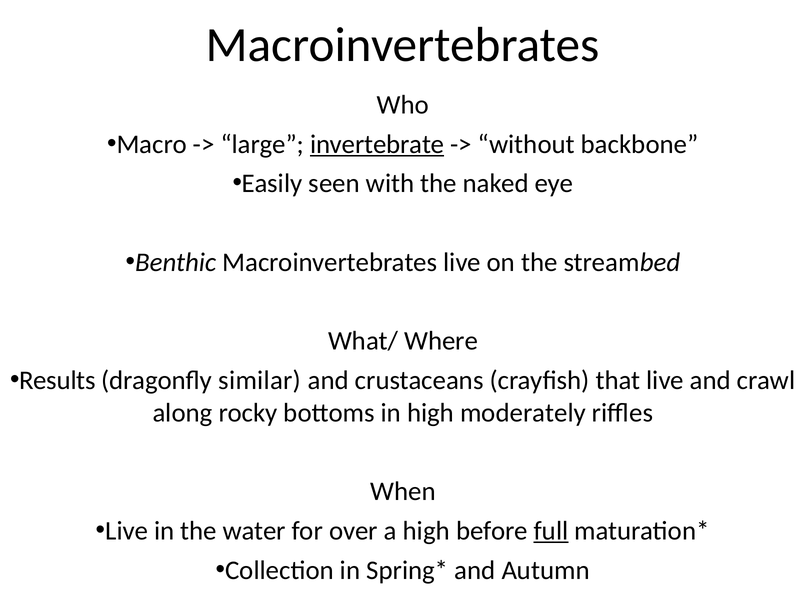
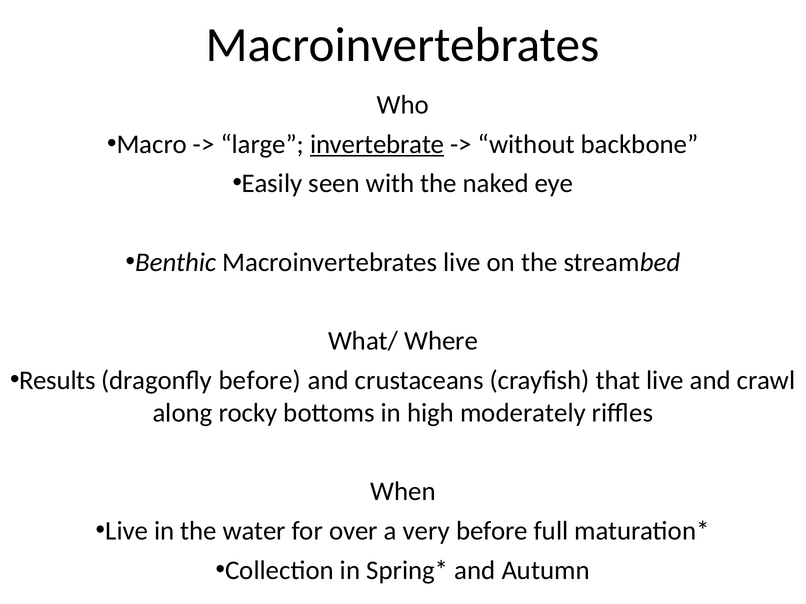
dragonfly similar: similar -> before
a high: high -> very
full underline: present -> none
